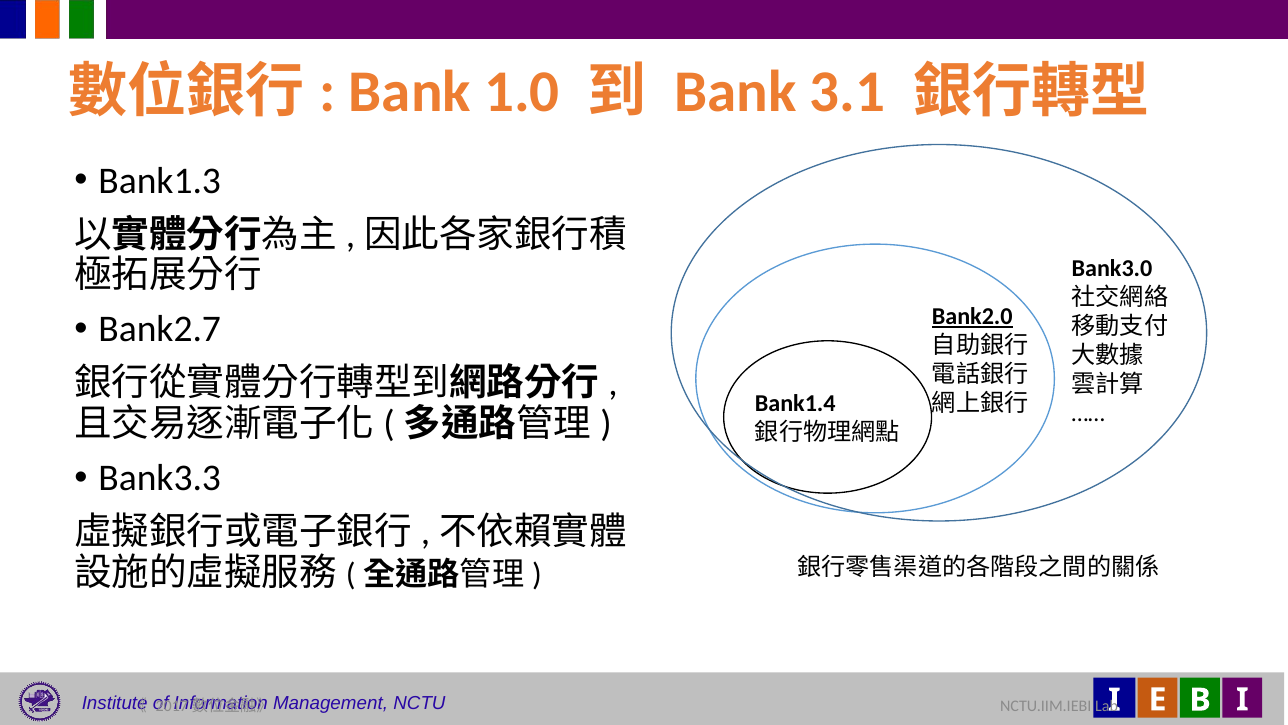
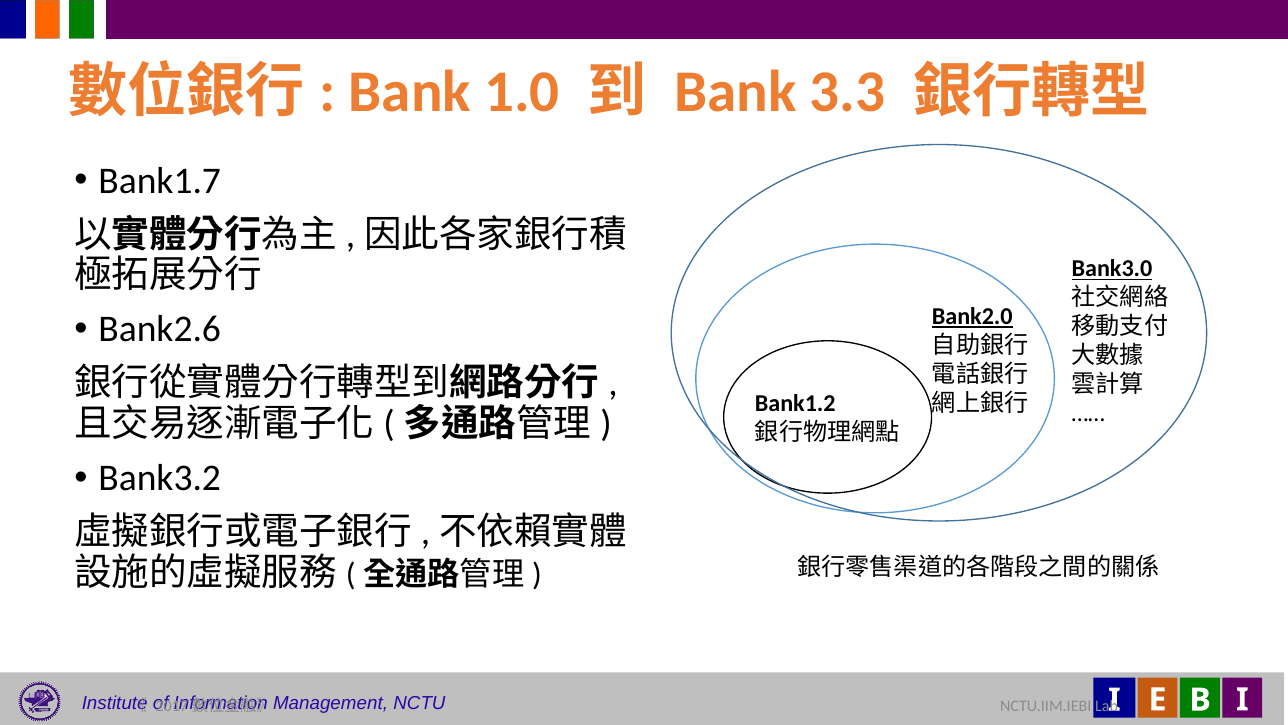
3.1: 3.1 -> 3.3
Bank1.3: Bank1.3 -> Bank1.7
Bank3.0 underline: none -> present
Bank2.7: Bank2.7 -> Bank2.6
Bank1.4: Bank1.4 -> Bank1.2
Bank3.3: Bank3.3 -> Bank3.2
